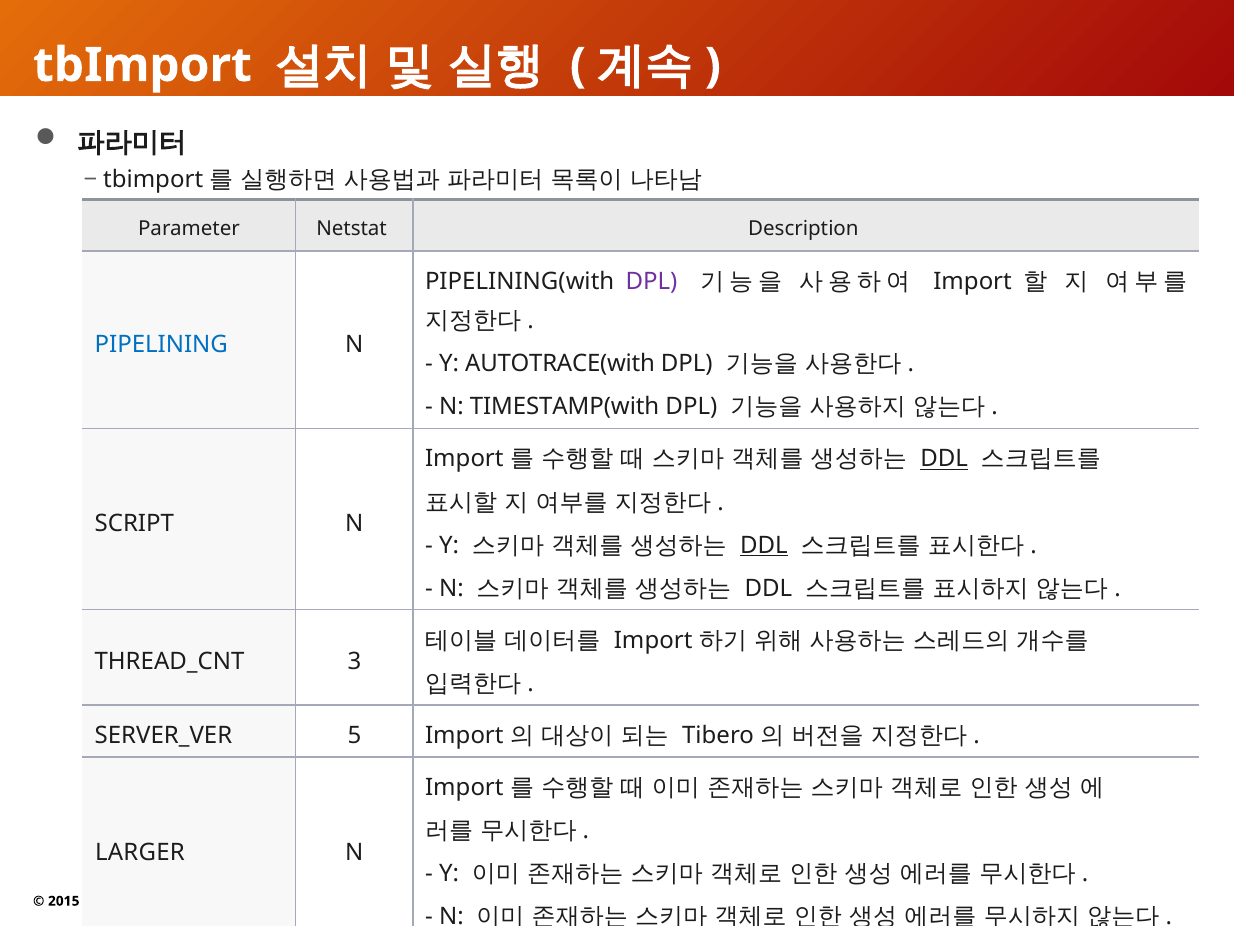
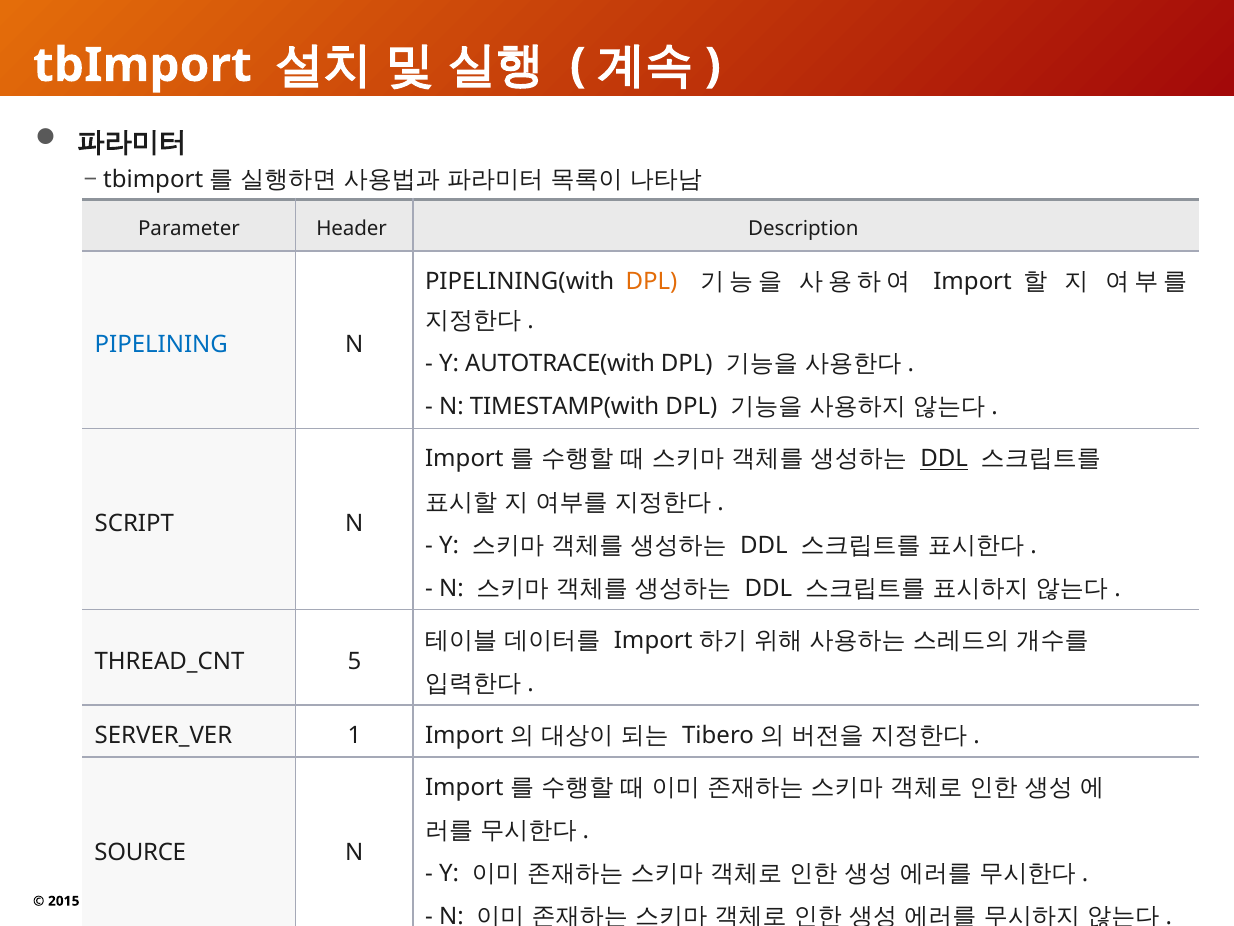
Netstat: Netstat -> Header
DPL at (651, 281) colour: purple -> orange
DDL at (764, 545) underline: present -> none
3: 3 -> 5
5: 5 -> 1
LARGER: LARGER -> SOURCE
